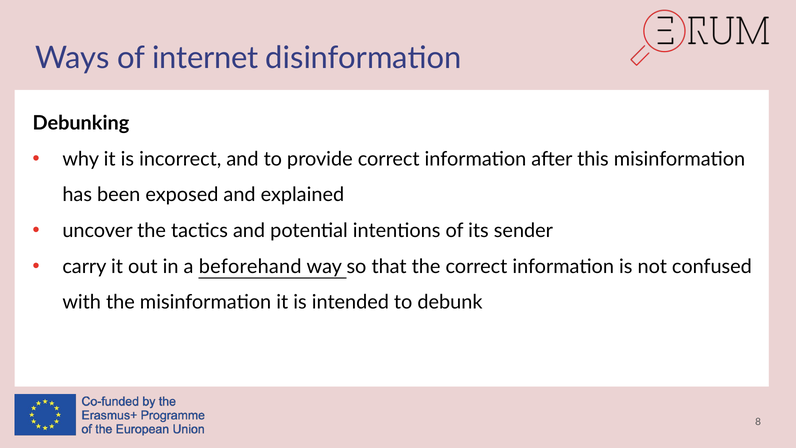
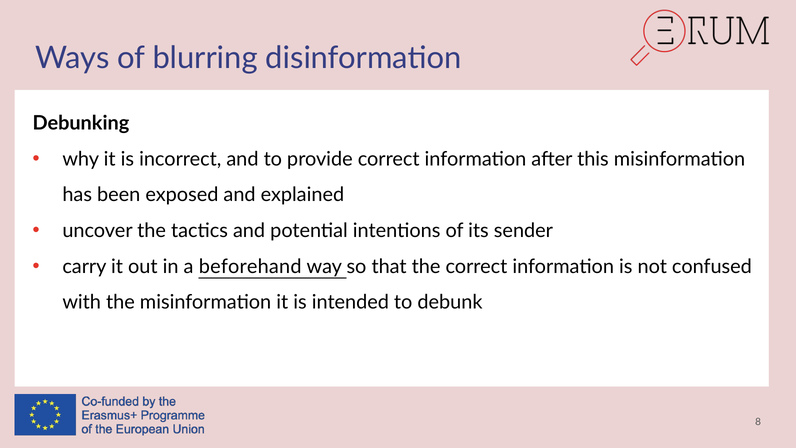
internet: internet -> blurring
